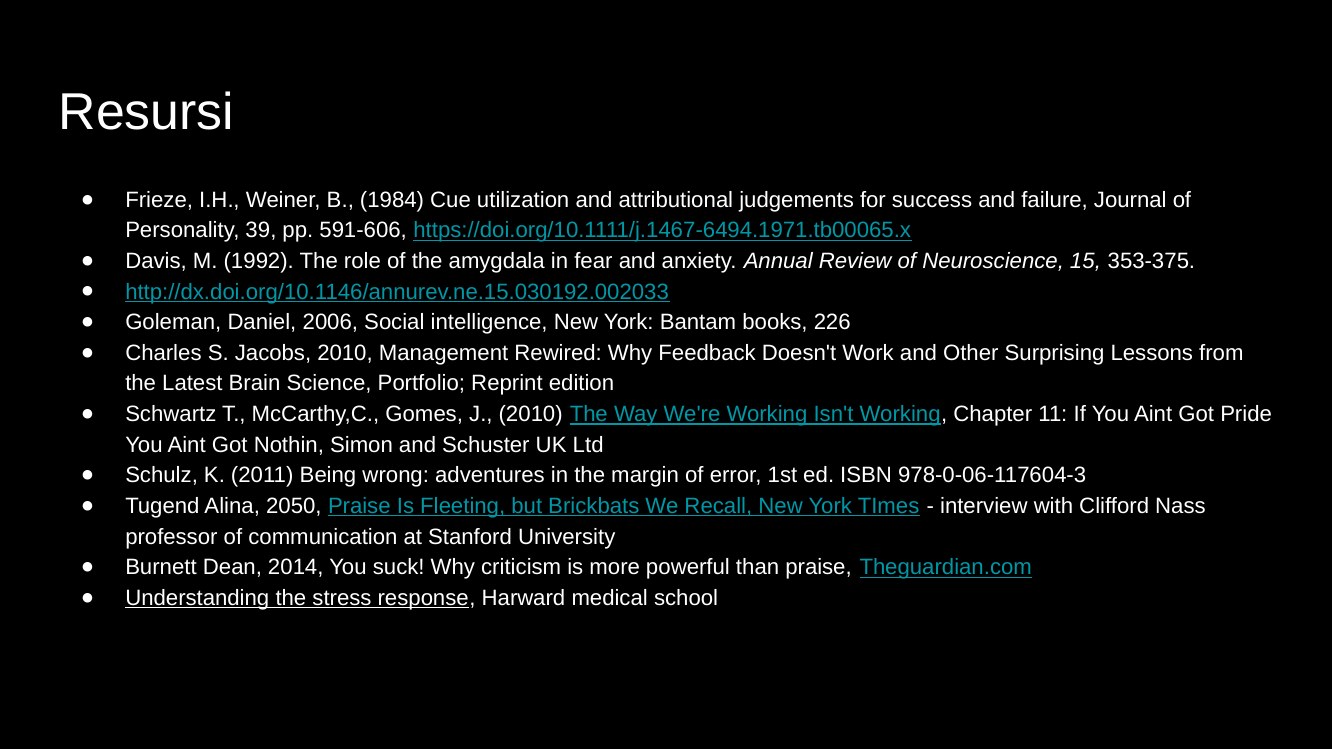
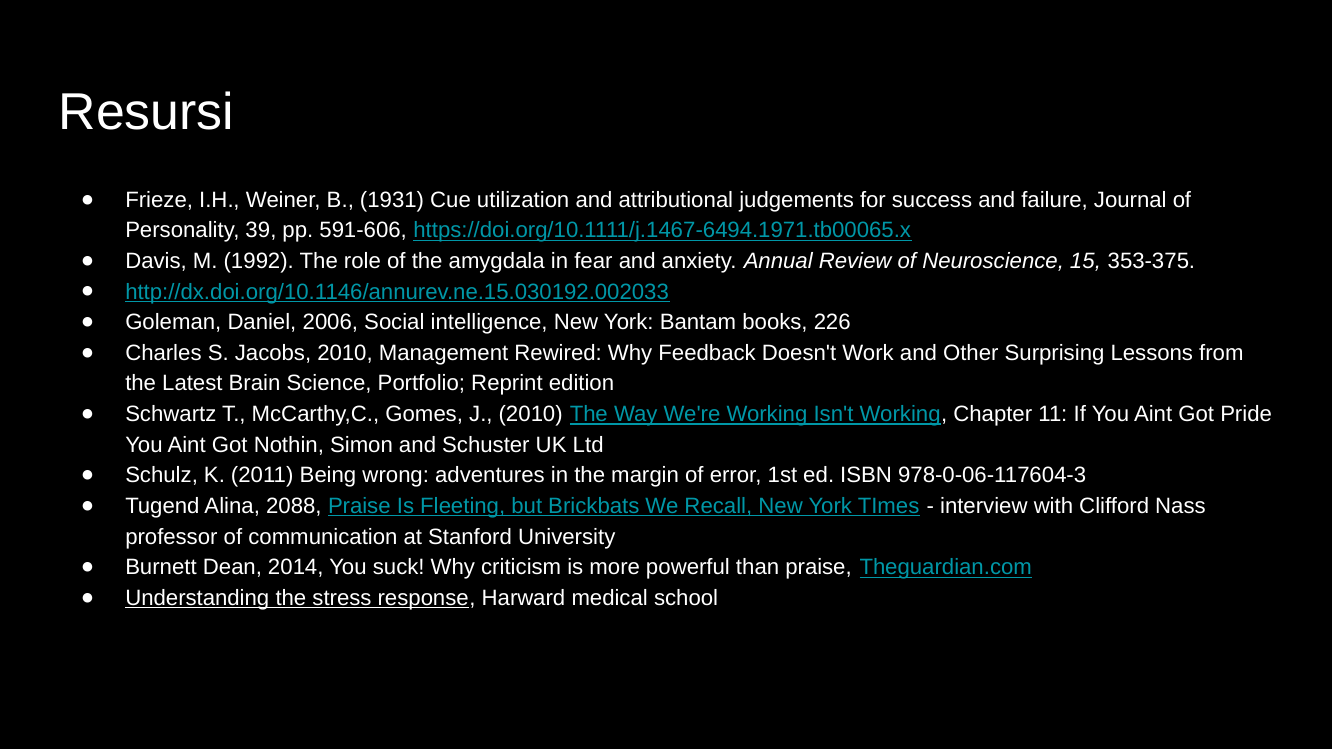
1984: 1984 -> 1931
2050: 2050 -> 2088
